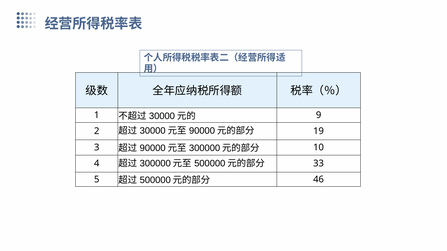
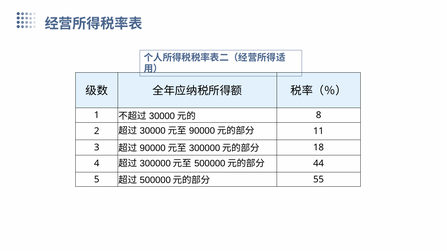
9: 9 -> 8
19: 19 -> 11
10: 10 -> 18
33: 33 -> 44
46: 46 -> 55
